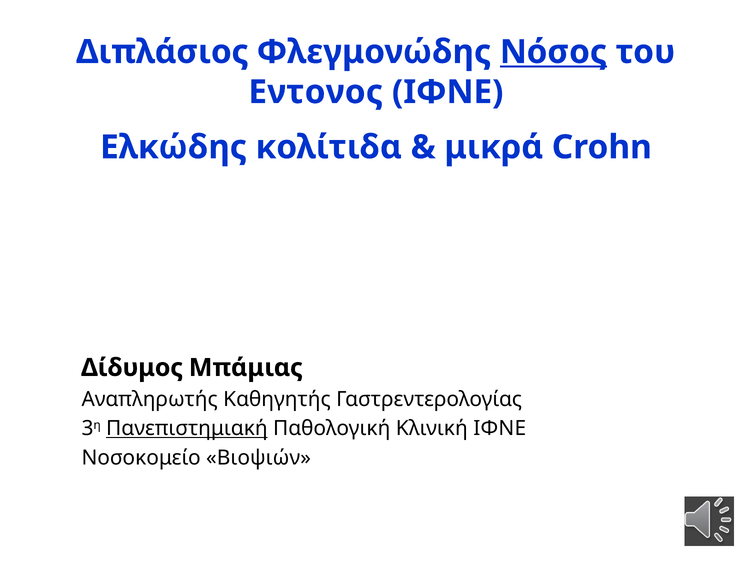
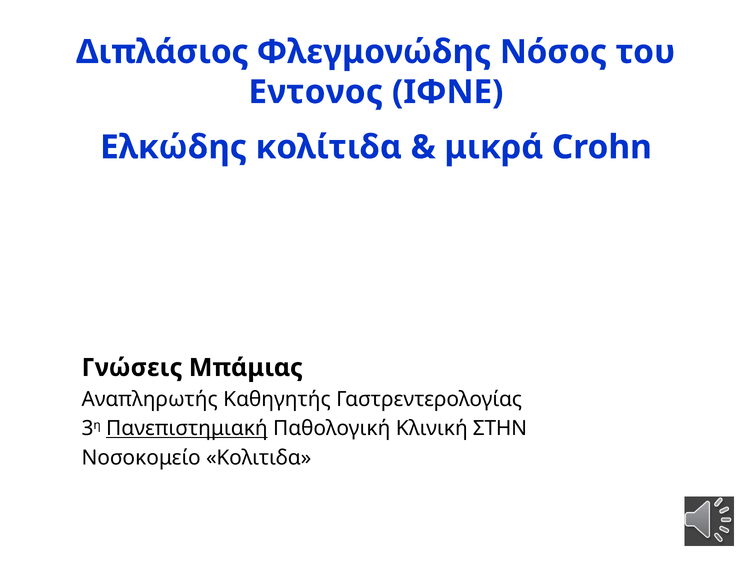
Νόσος underline: present -> none
Δίδυμος: Δίδυμος -> Γνώσεις
Κλινική ΙΦΝΕ: ΙΦΝΕ -> ΣΤΗΝ
Βιοψιών: Βιοψιών -> Κολιτιδα
